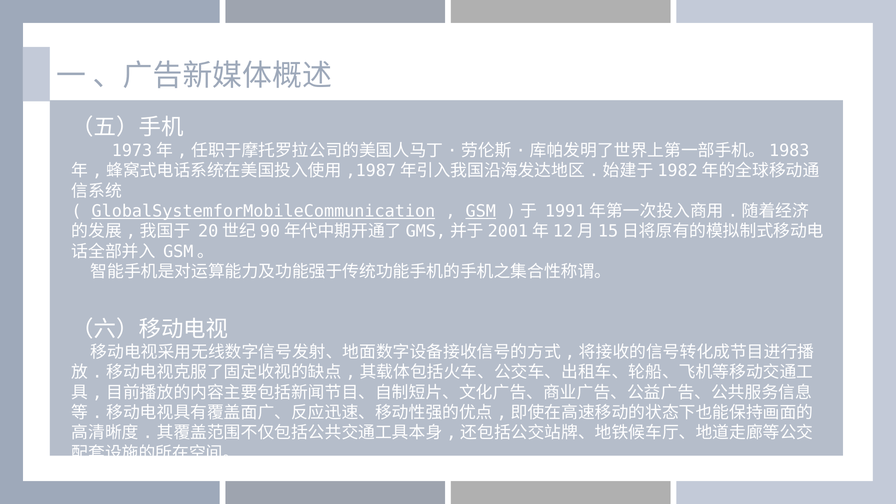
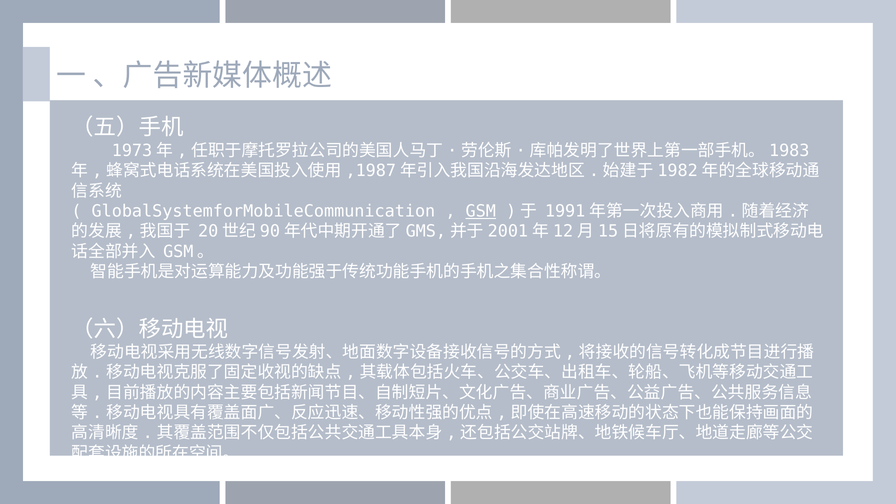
GlobalSystemforMobileCommunication underline: present -> none
